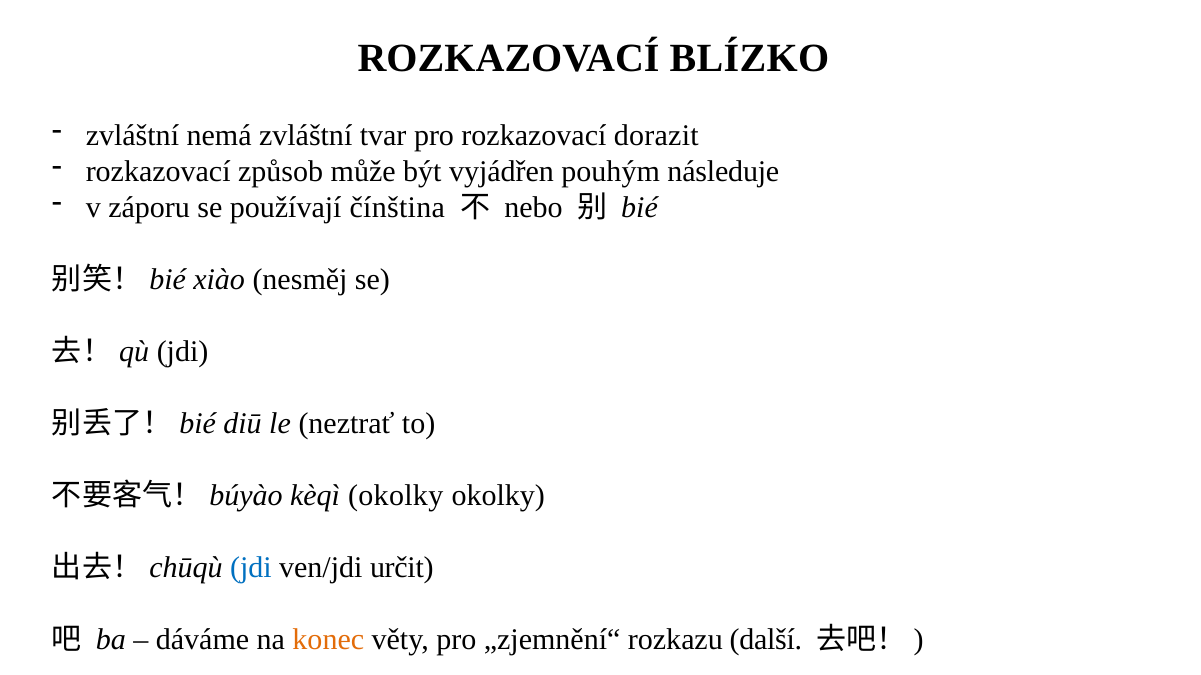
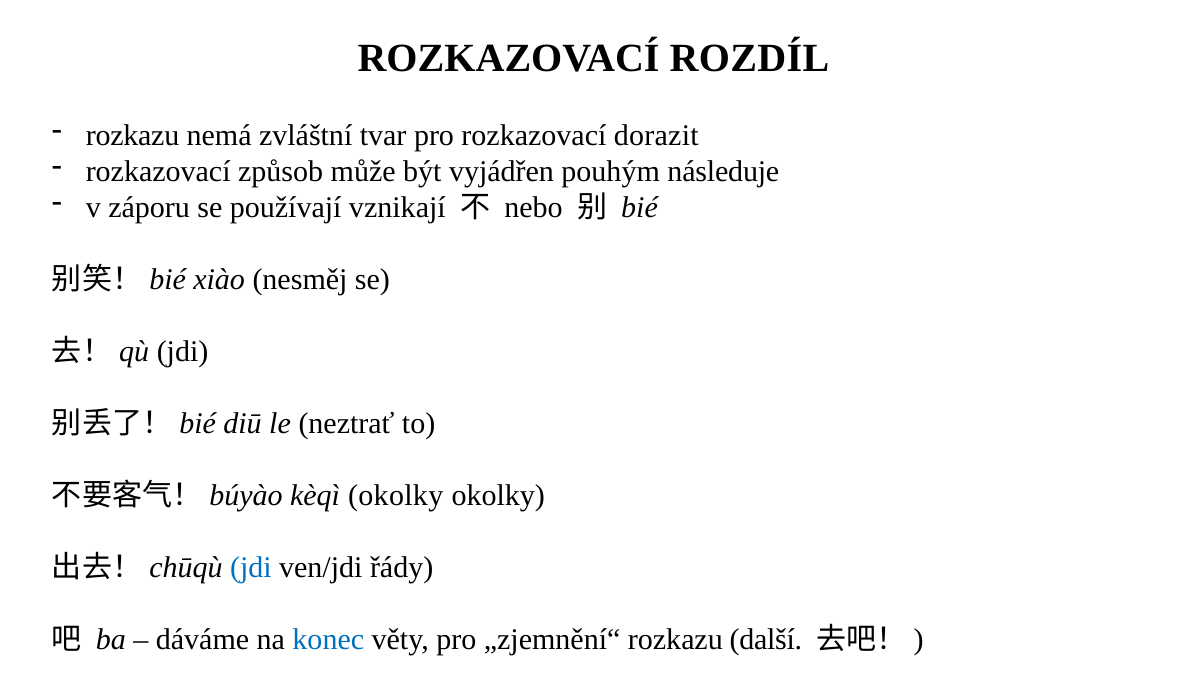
BLÍZKO: BLÍZKO -> ROZDÍL
zvláštní at (132, 136): zvláštní -> rozkazu
čínština: čínština -> vznikají
určit: určit -> řády
konec colour: orange -> blue
